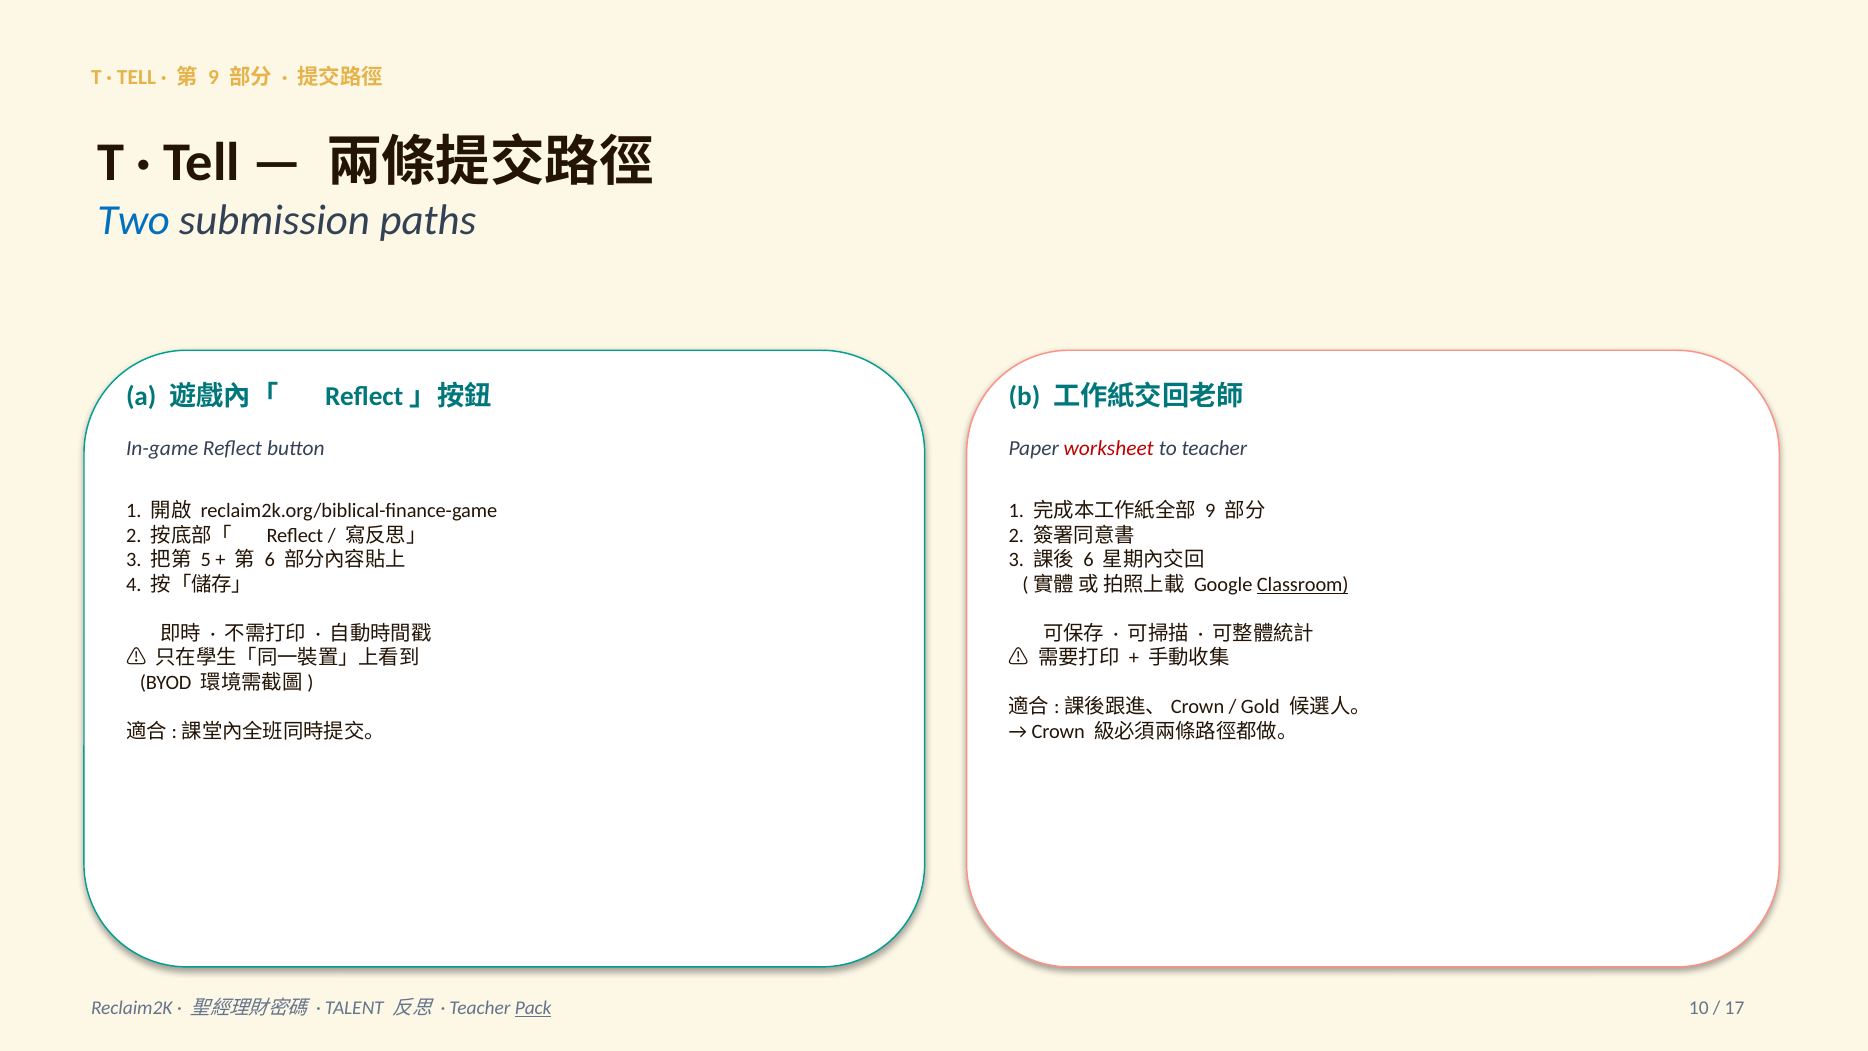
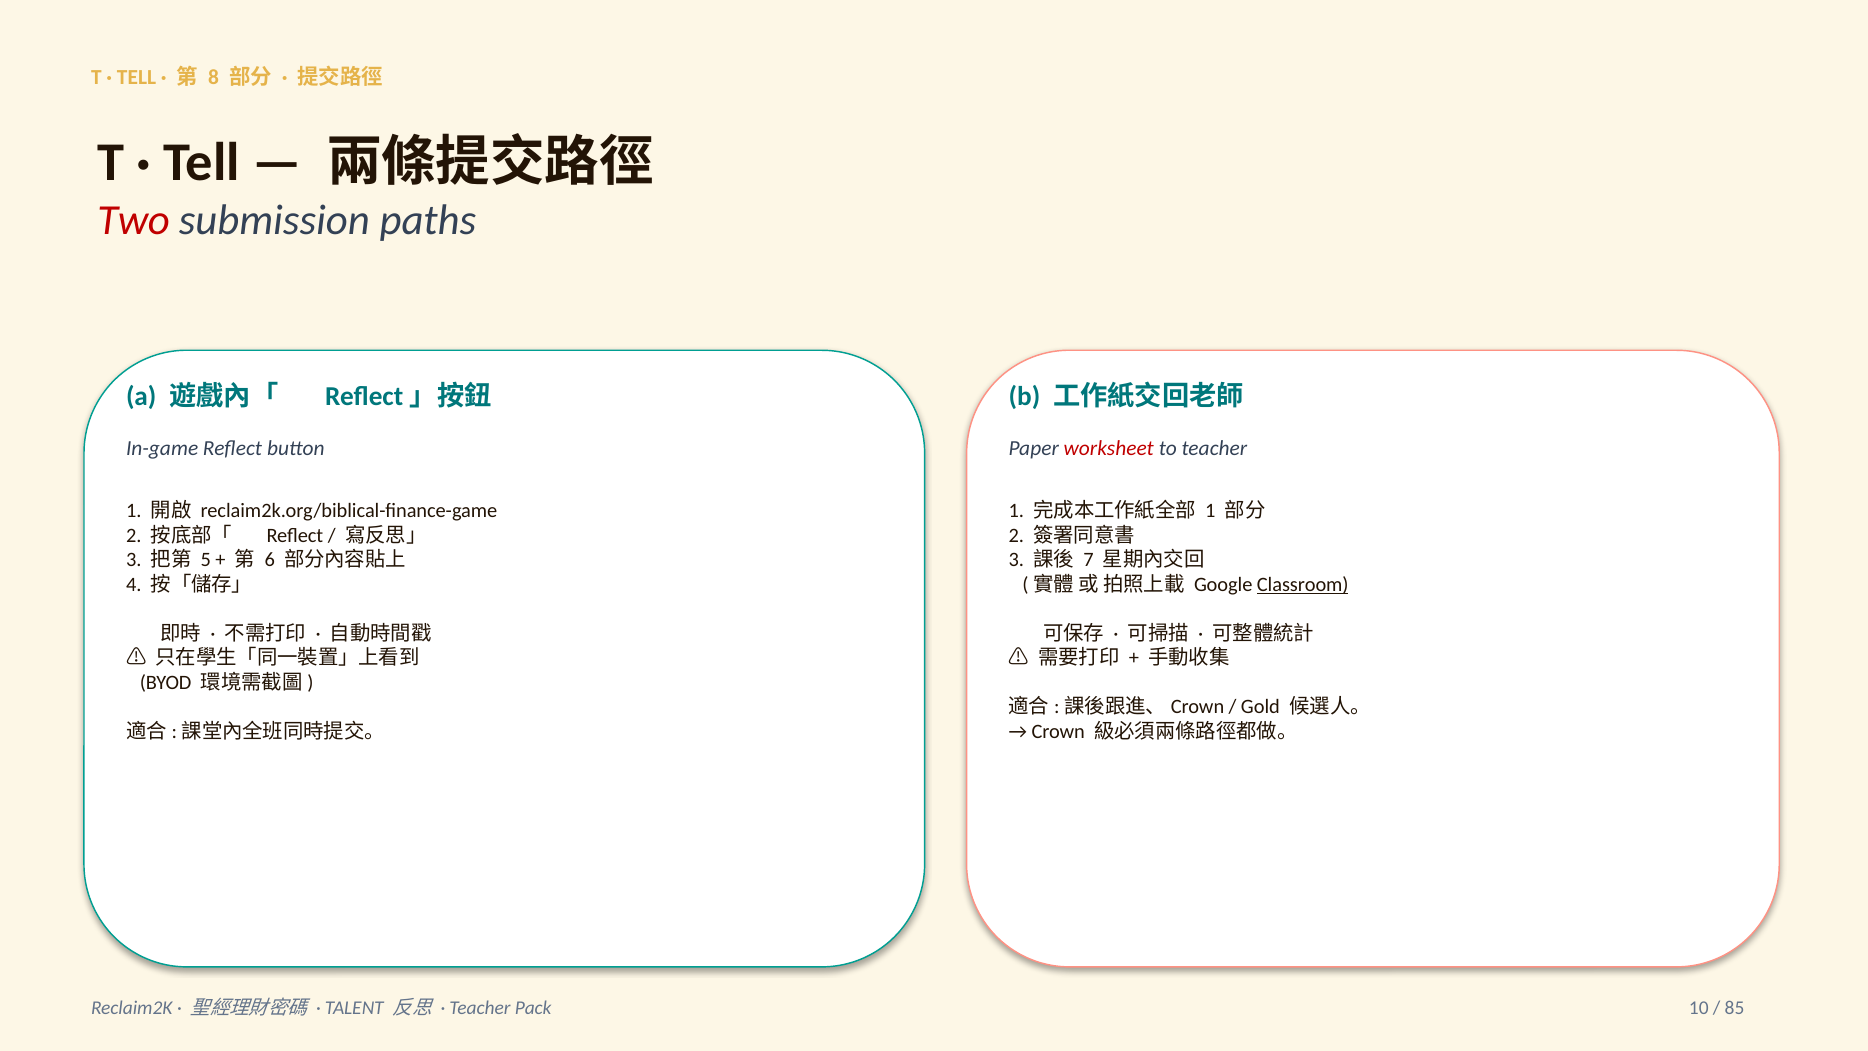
9 at (214, 77): 9 -> 8
Two colour: blue -> red
9 at (1210, 511): 9 -> 1
6 at (1088, 560): 6 -> 7
Pack underline: present -> none
17: 17 -> 85
